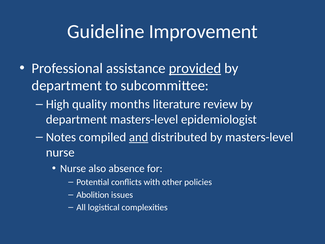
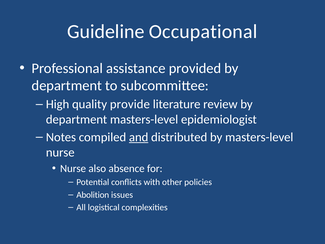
Improvement: Improvement -> Occupational
provided underline: present -> none
months: months -> provide
